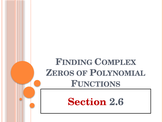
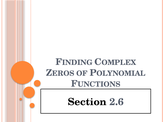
Section colour: red -> black
